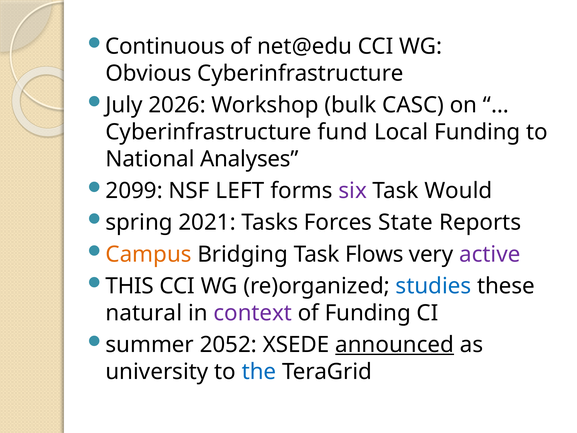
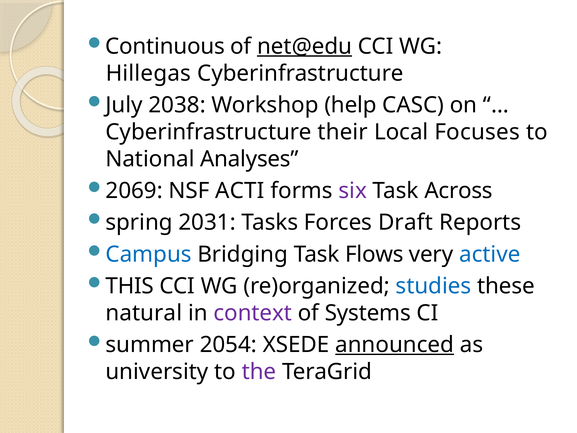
net@edu underline: none -> present
Obvious: Obvious -> Hillegas
2026: 2026 -> 2038
bulk: bulk -> help
fund: fund -> their
Local Funding: Funding -> Focuses
2099: 2099 -> 2069
LEFT: LEFT -> ACTI
Would: Would -> Across
2021: 2021 -> 2031
State: State -> Draft
Campus colour: orange -> blue
active colour: purple -> blue
of Funding: Funding -> Systems
2052: 2052 -> 2054
the colour: blue -> purple
